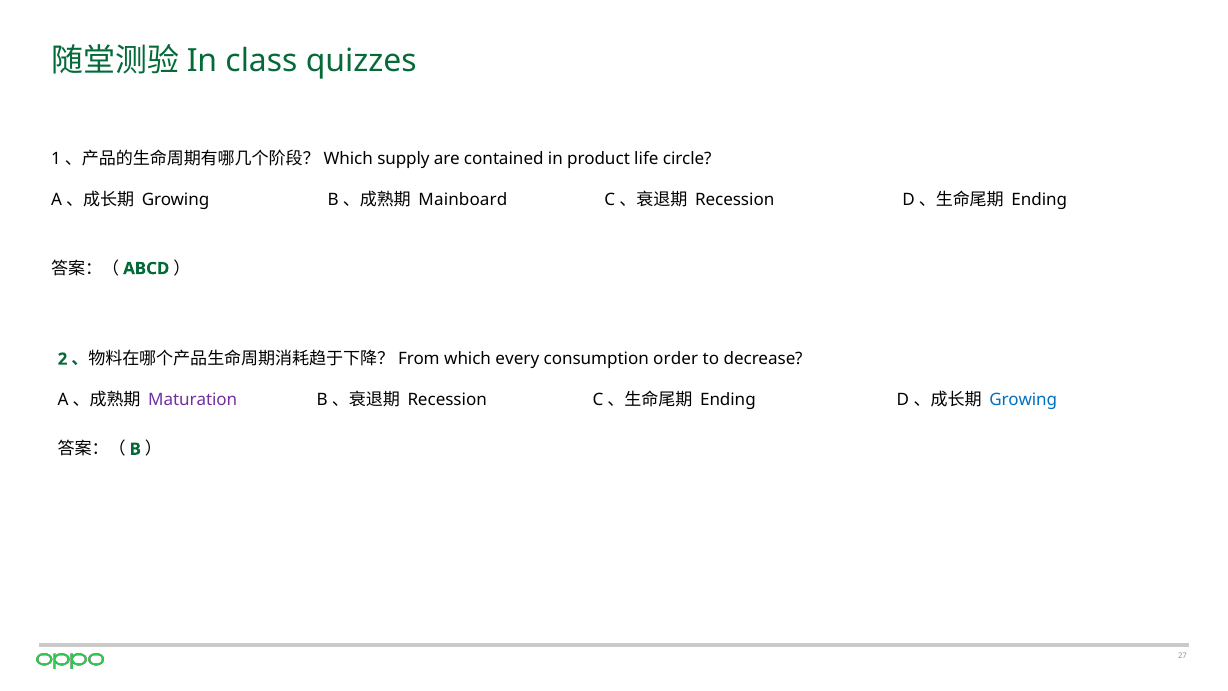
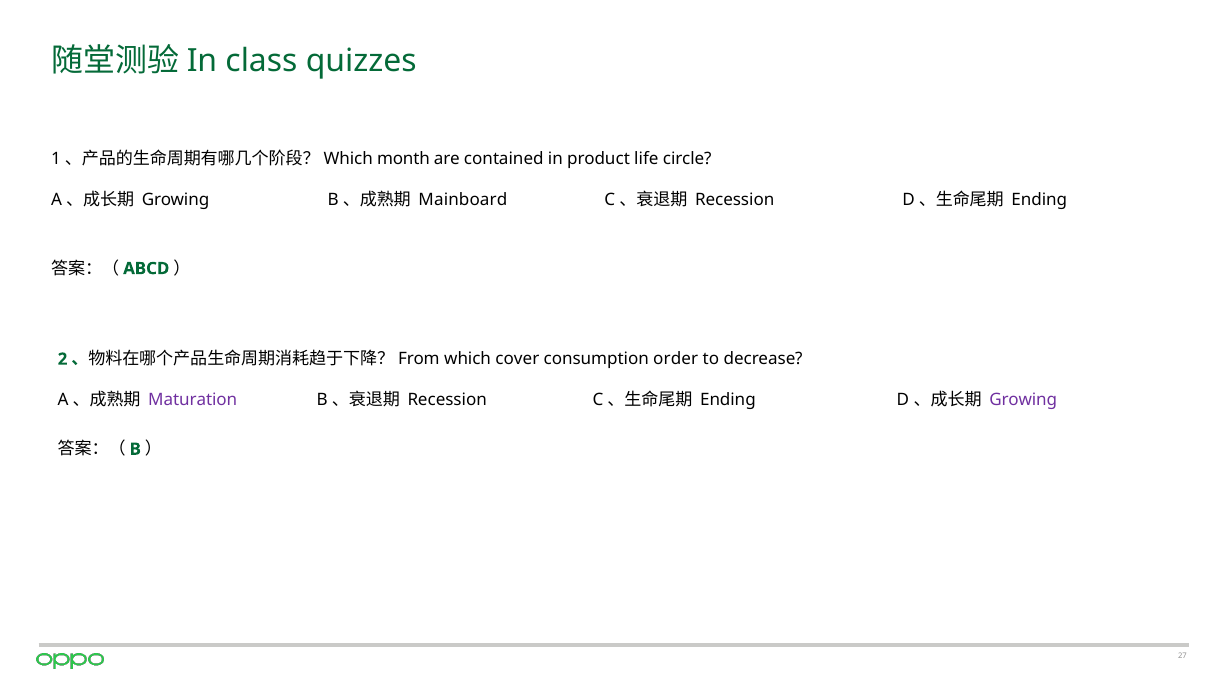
supply: supply -> month
every: every -> cover
Growing at (1023, 400) colour: blue -> purple
